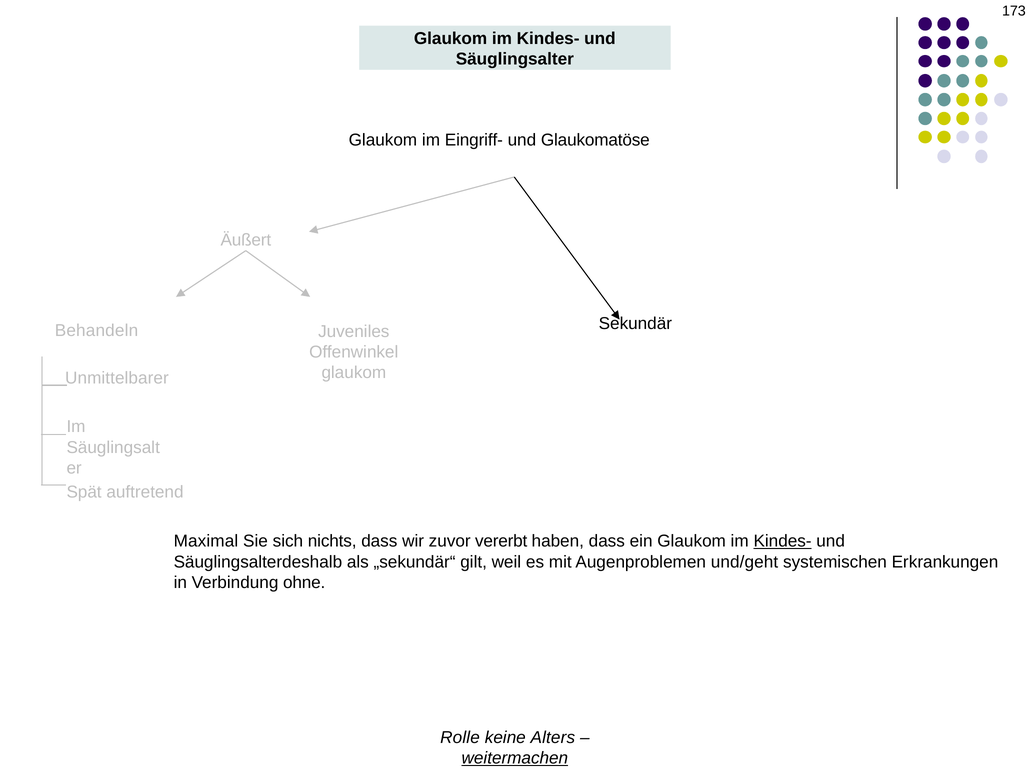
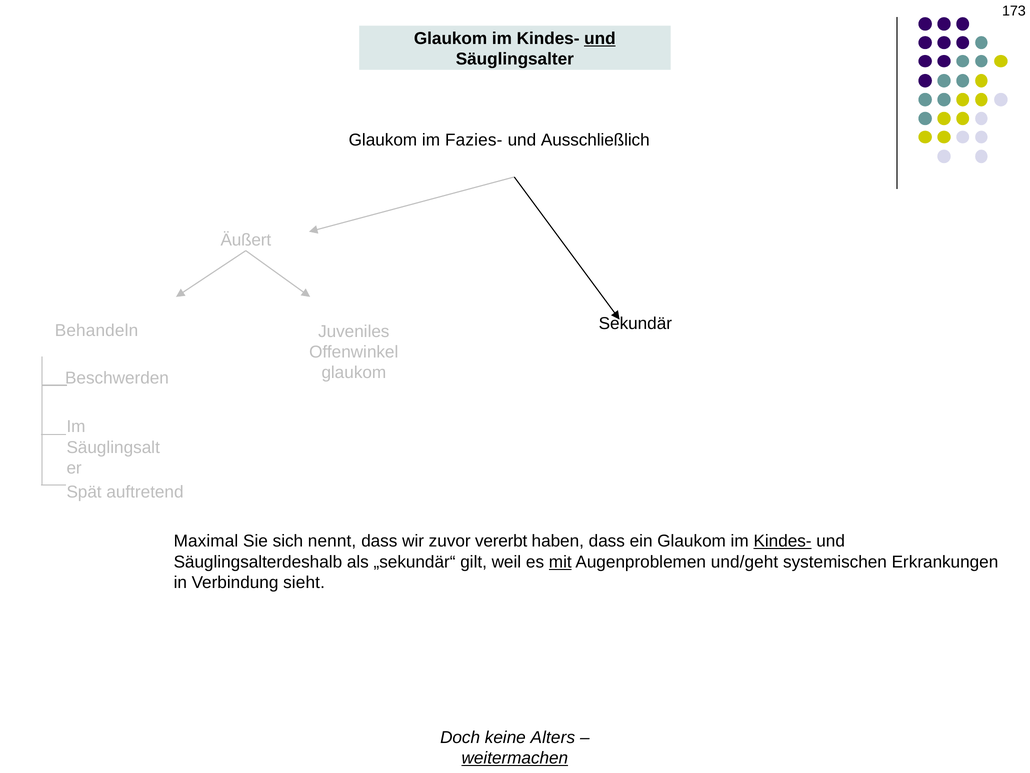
und at (600, 39) underline: none -> present
Eingriff-: Eingriff- -> Fazies-
Glaukomatöse: Glaukomatöse -> Ausschließlich
Unmittelbarer: Unmittelbarer -> Beschwerden
nichts: nichts -> nennt
mit underline: none -> present
ohne: ohne -> sieht
Rolle: Rolle -> Doch
